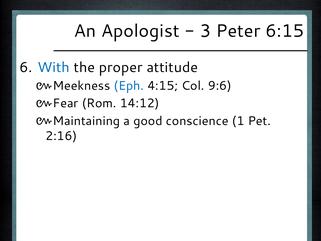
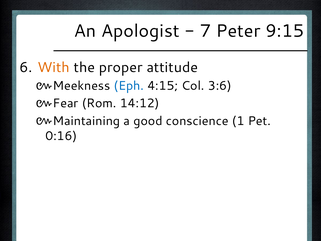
3: 3 -> 7
6:15: 6:15 -> 9:15
With colour: blue -> orange
9:6: 9:6 -> 3:6
2:16: 2:16 -> 0:16
